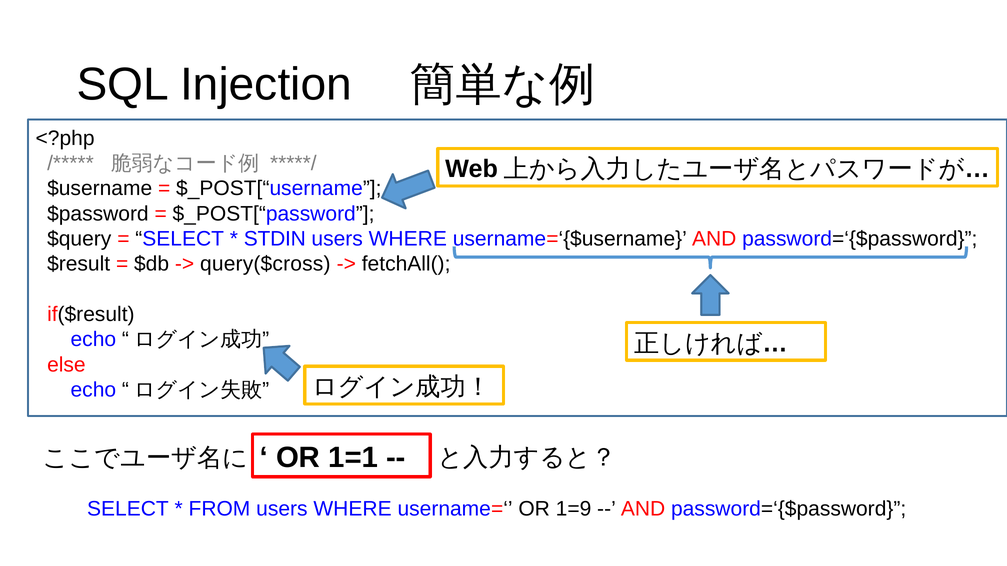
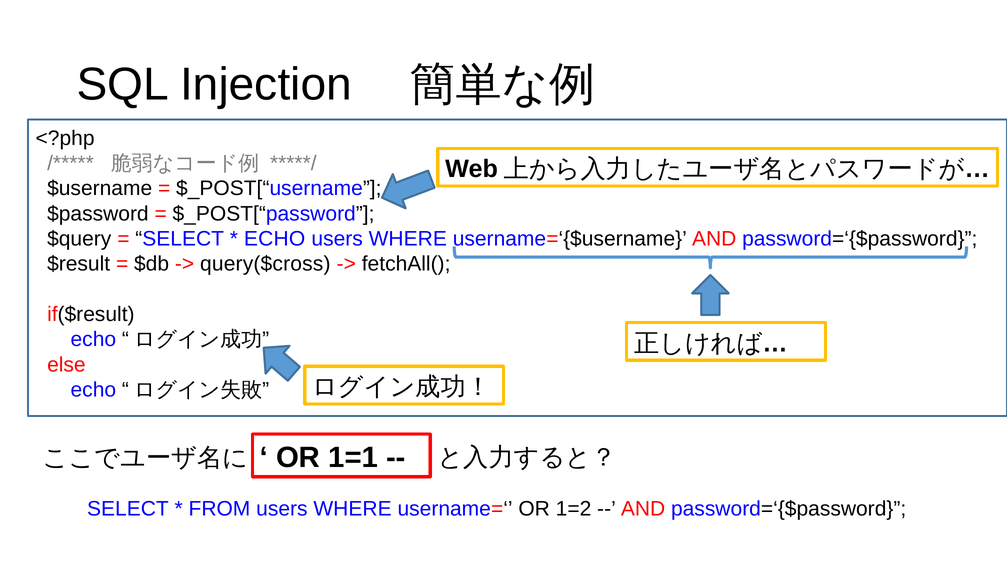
STDIN at (275, 239): STDIN -> ECHO
1=9: 1=9 -> 1=2
